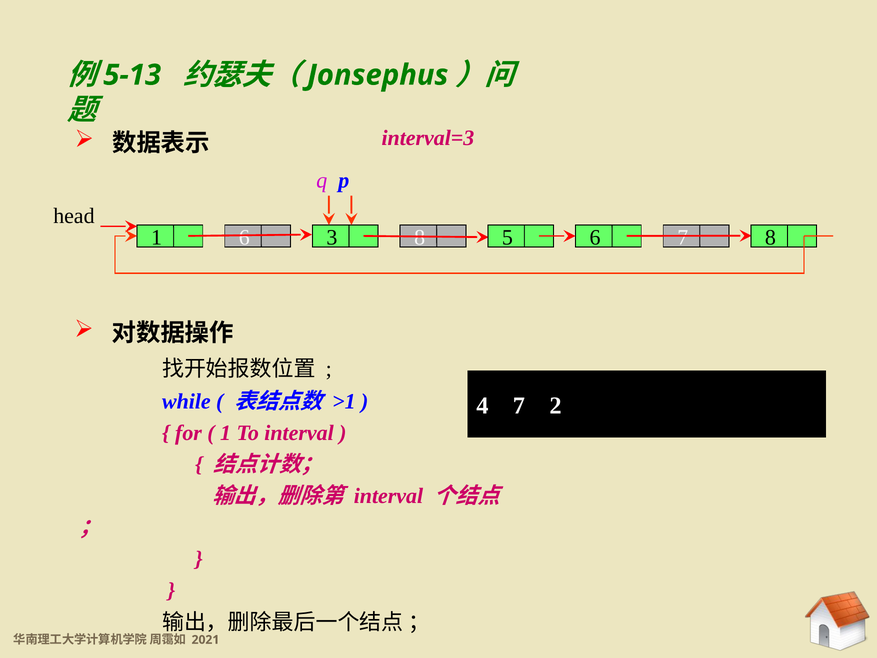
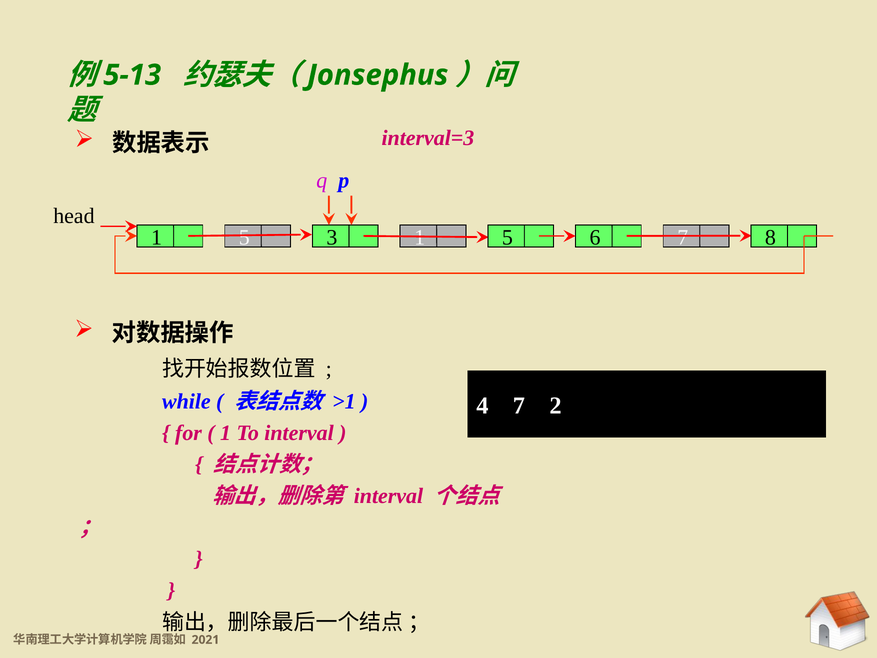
6 at (244, 237): 6 -> 5
8 at (420, 237): 8 -> 1
